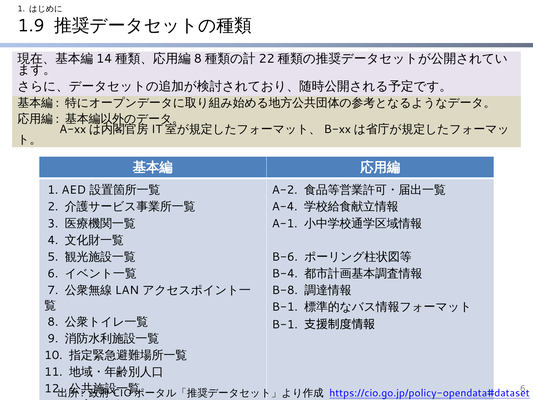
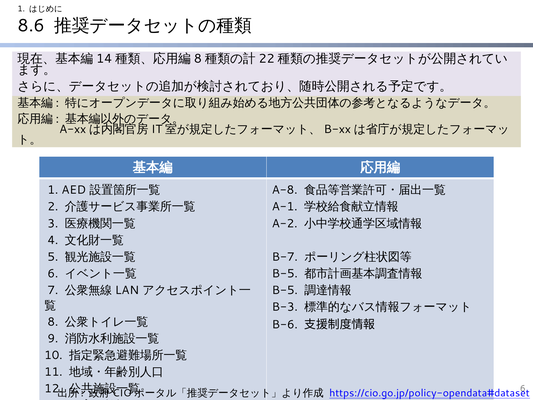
1.9: 1.9 -> 8.6
A-2: A-2 -> A-8
A-4: A-4 -> A-1
A-1: A-1 -> A-2
B-6: B-6 -> B-7
B-4 at (285, 273): B-4 -> B-5
B-8 at (285, 290): B-8 -> B-5
B-1 at (285, 307): B-1 -> B-3
B-1 at (285, 324): B-1 -> B-6
